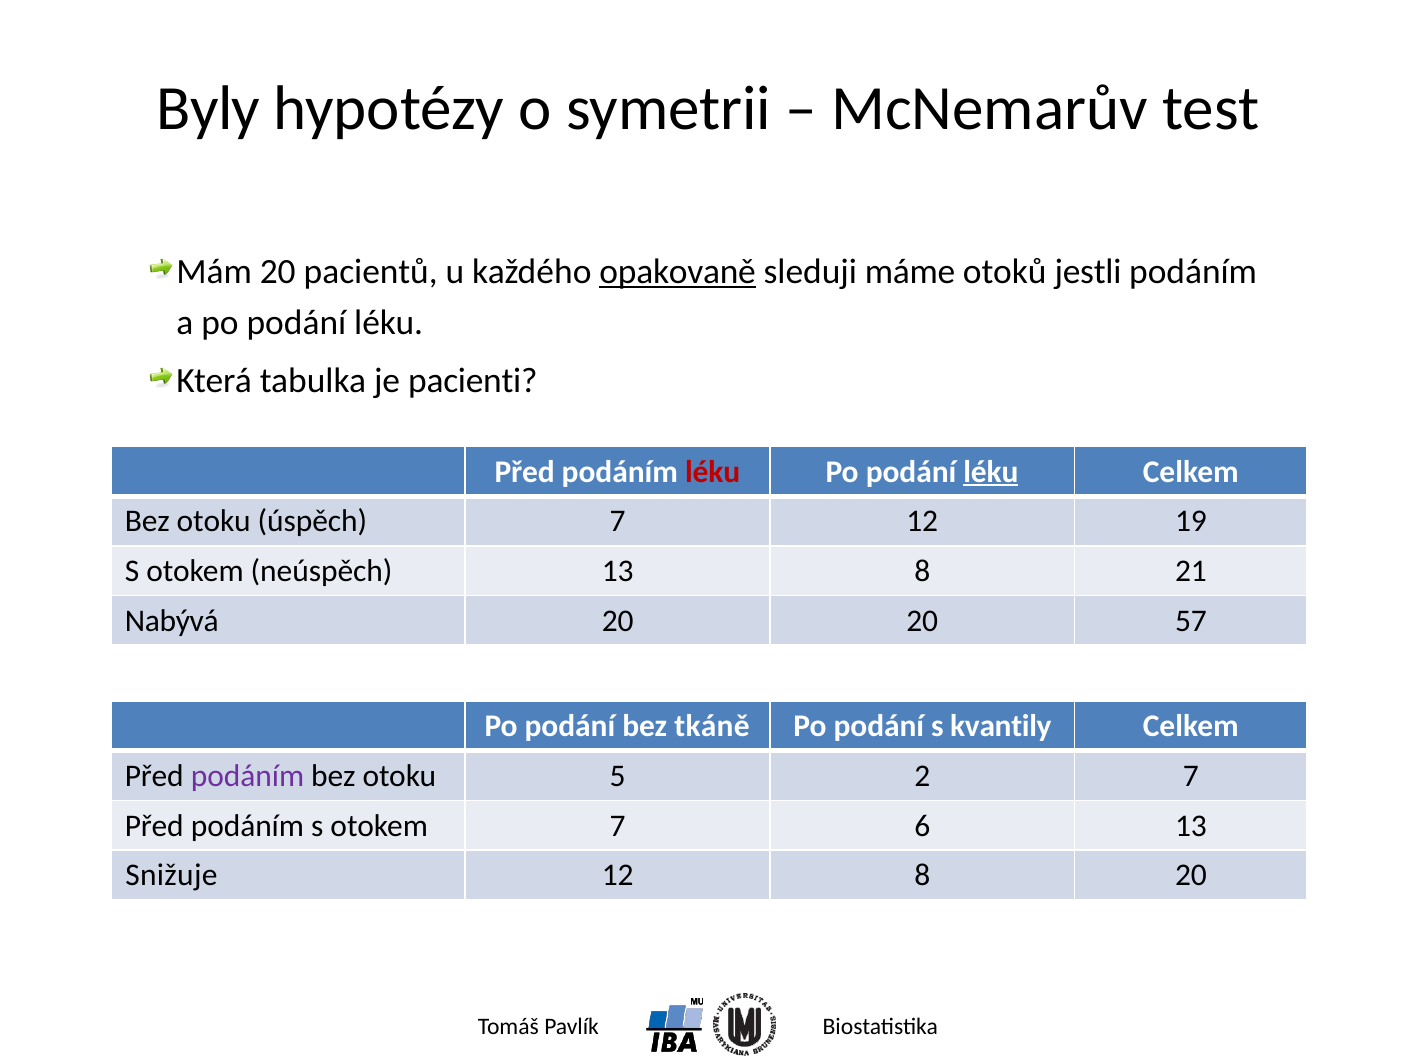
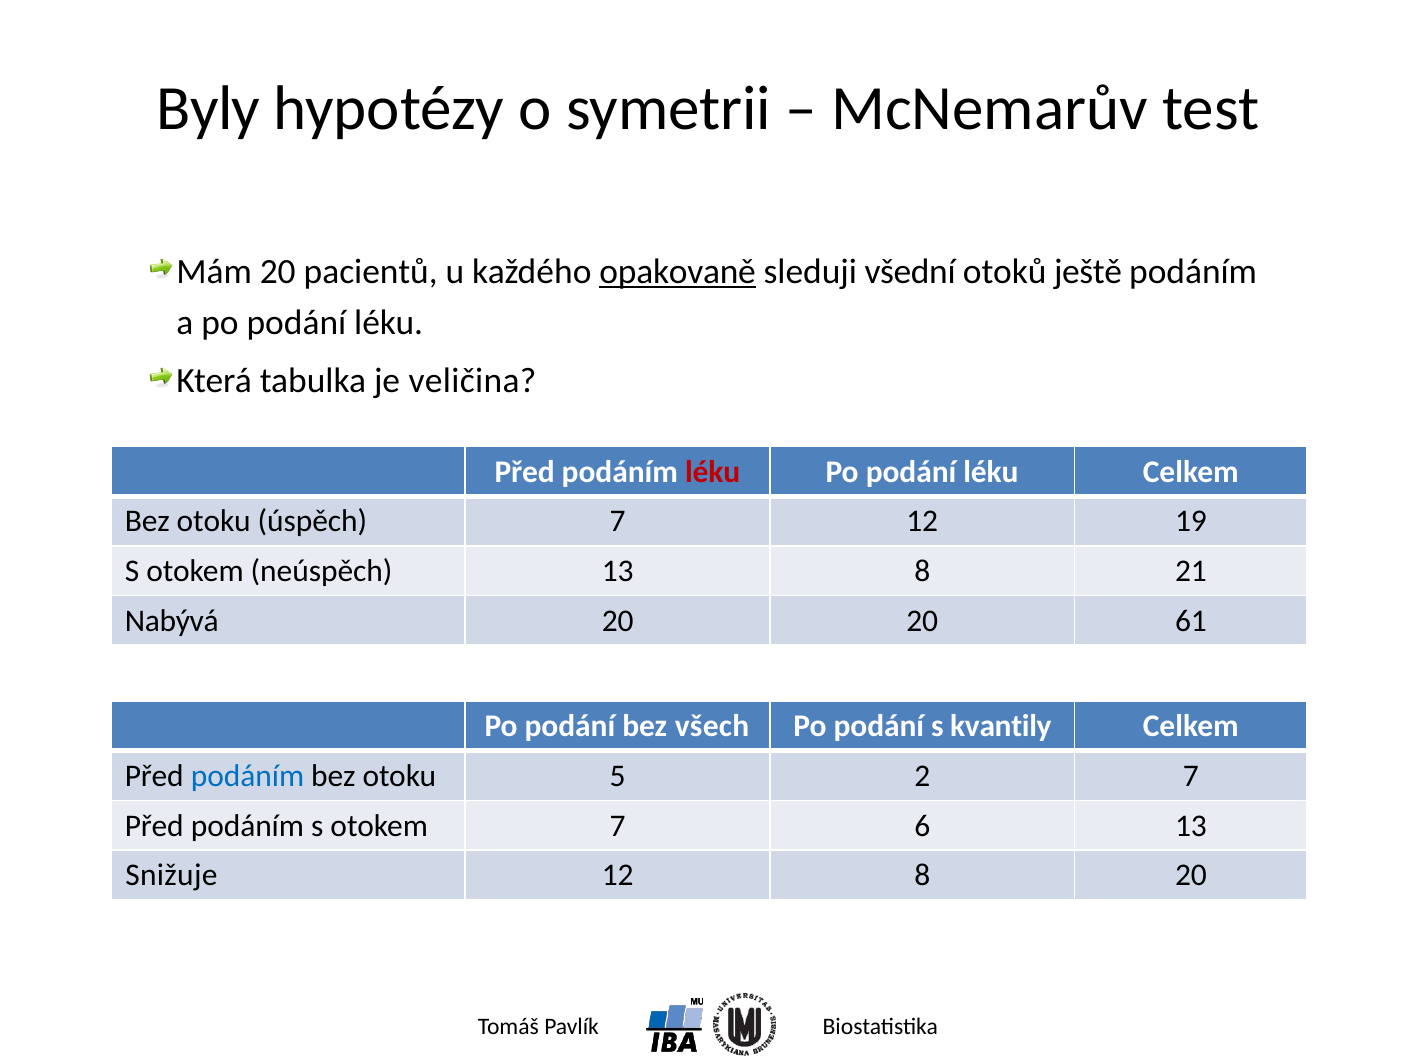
máme: máme -> všední
jestli: jestli -> ještě
pacienti: pacienti -> veličina
léku at (991, 472) underline: present -> none
57: 57 -> 61
tkáně: tkáně -> všech
podáním at (247, 776) colour: purple -> blue
